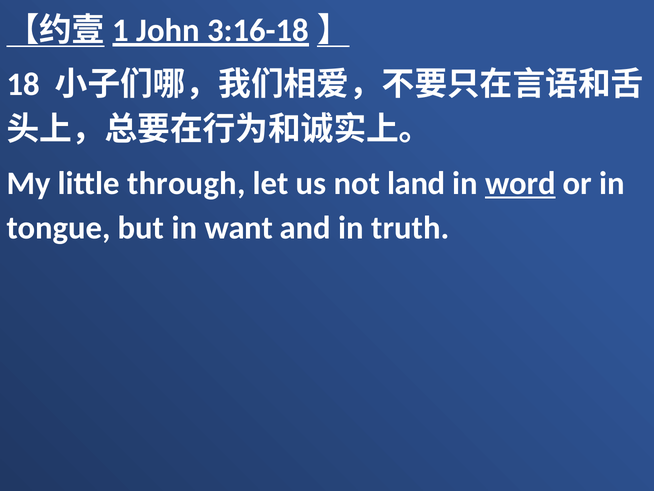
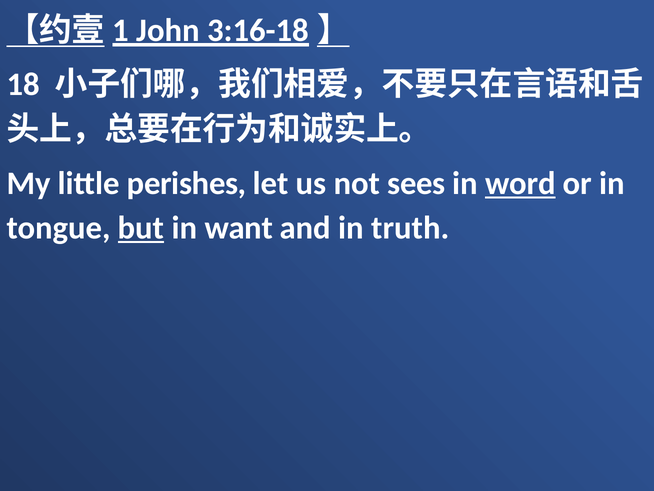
through: through -> perishes
land: land -> sees
but underline: none -> present
